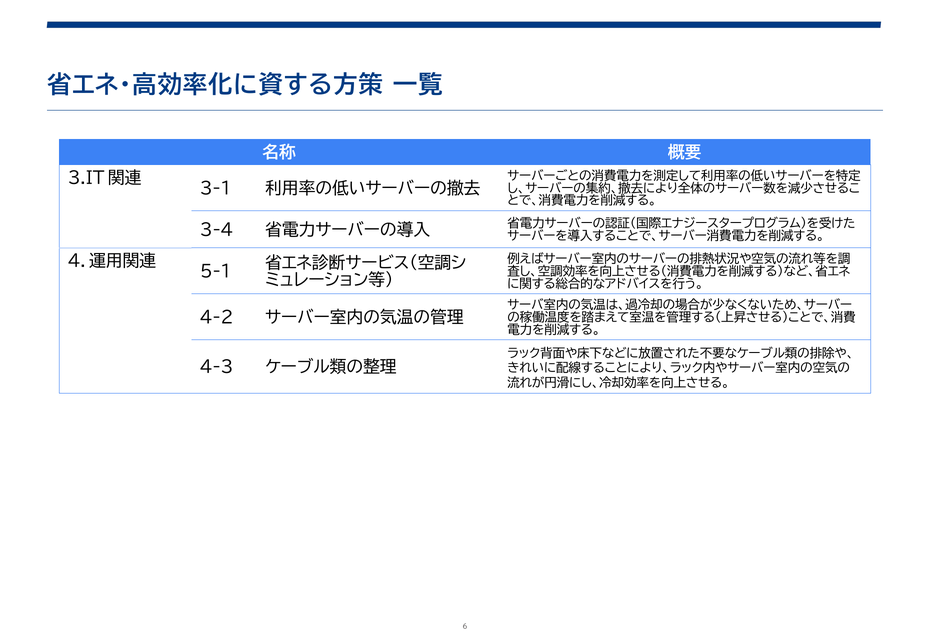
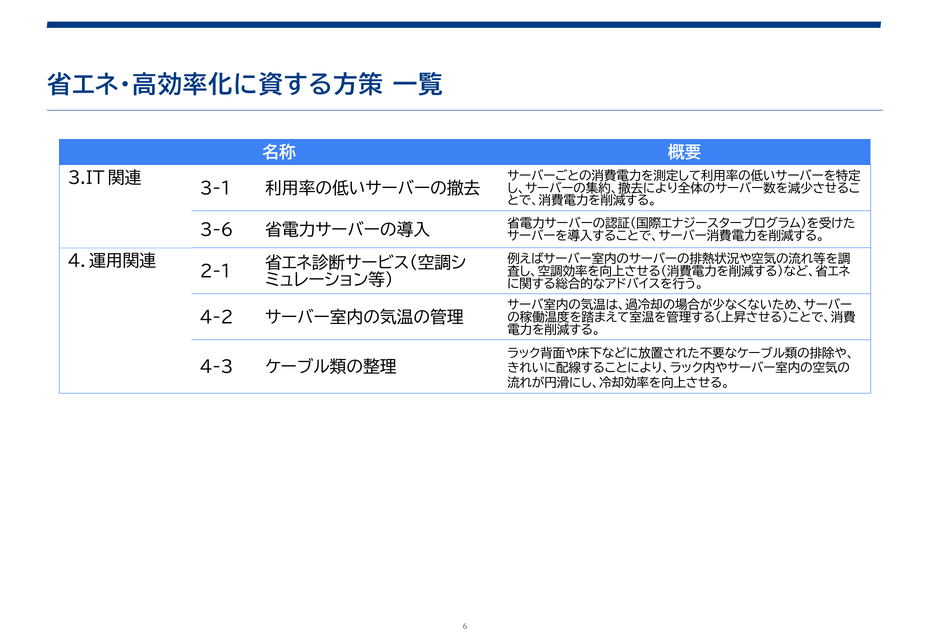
3-4: 3-4 -> 3-6
5-1: 5-1 -> 2-1
